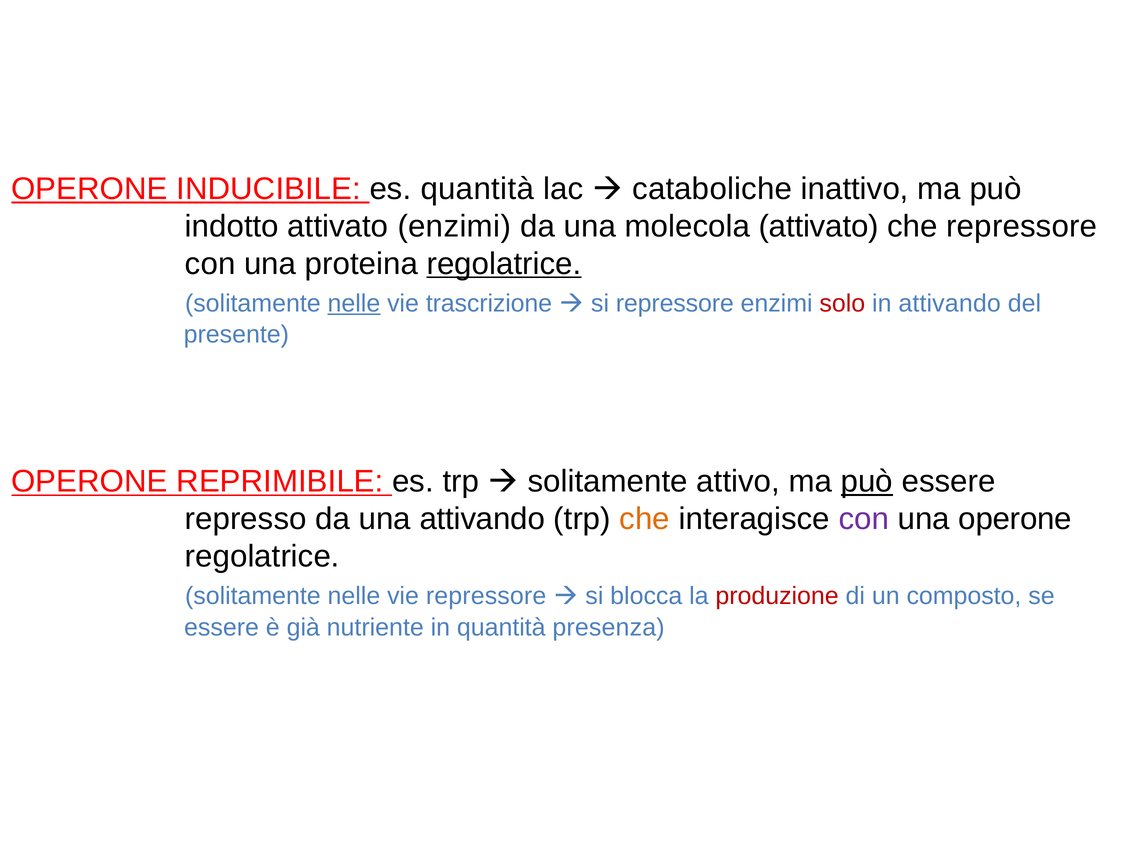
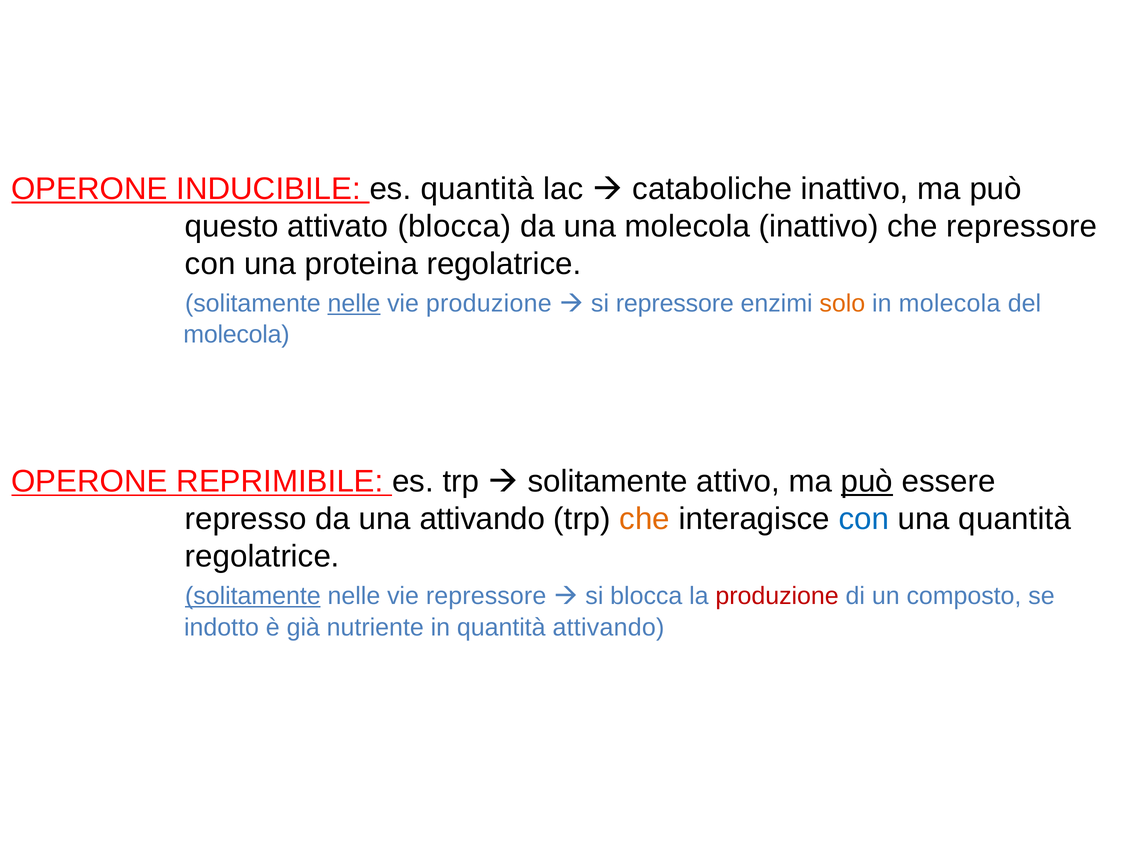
indotto: indotto -> questo
attivato enzimi: enzimi -> blocca
molecola attivato: attivato -> inattivo
regolatrice at (504, 264) underline: present -> none
vie trascrizione: trascrizione -> produzione
solo colour: red -> orange
in attivando: attivando -> molecola
presente at (236, 335): presente -> molecola
con at (864, 519) colour: purple -> blue
una operone: operone -> quantità
solitamente at (253, 596) underline: none -> present
essere at (222, 627): essere -> indotto
quantità presenza: presenza -> attivando
